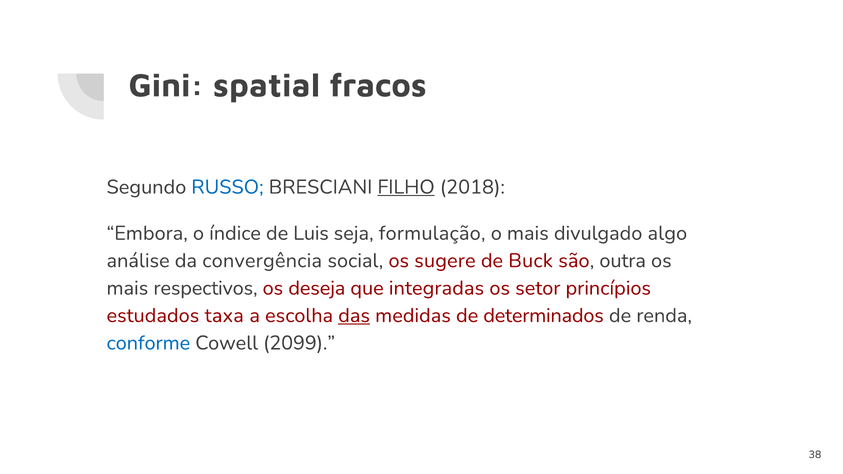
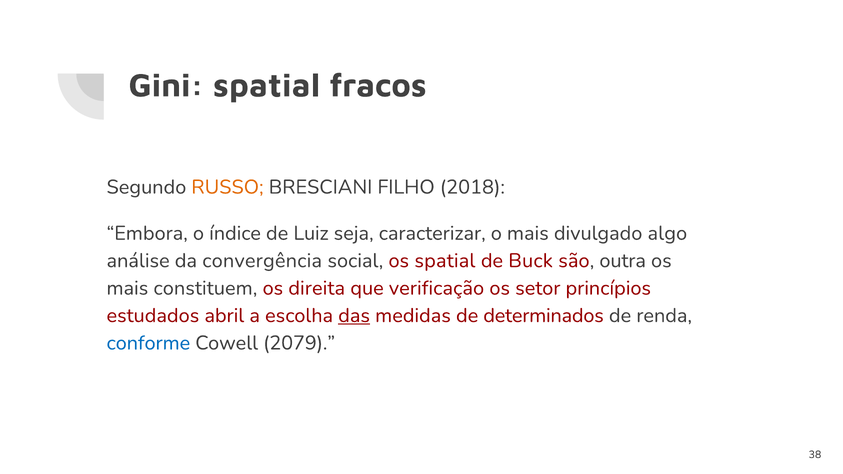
RUSSO colour: blue -> orange
FILHO underline: present -> none
Luis: Luis -> Luiz
formulação: formulação -> caracterizar
os sugere: sugere -> spatial
respectivos: respectivos -> constituem
deseja: deseja -> direita
integradas: integradas -> verificação
taxa: taxa -> abril
2099: 2099 -> 2079
